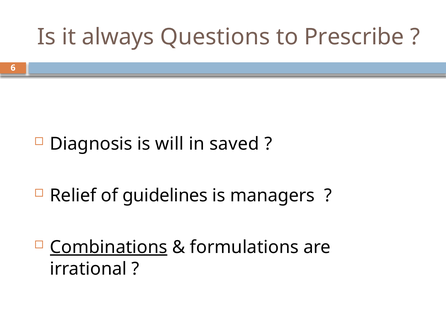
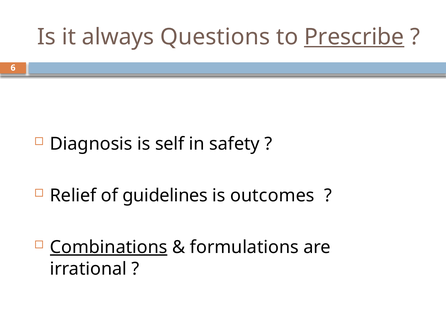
Prescribe underline: none -> present
will: will -> self
saved: saved -> safety
managers: managers -> outcomes
